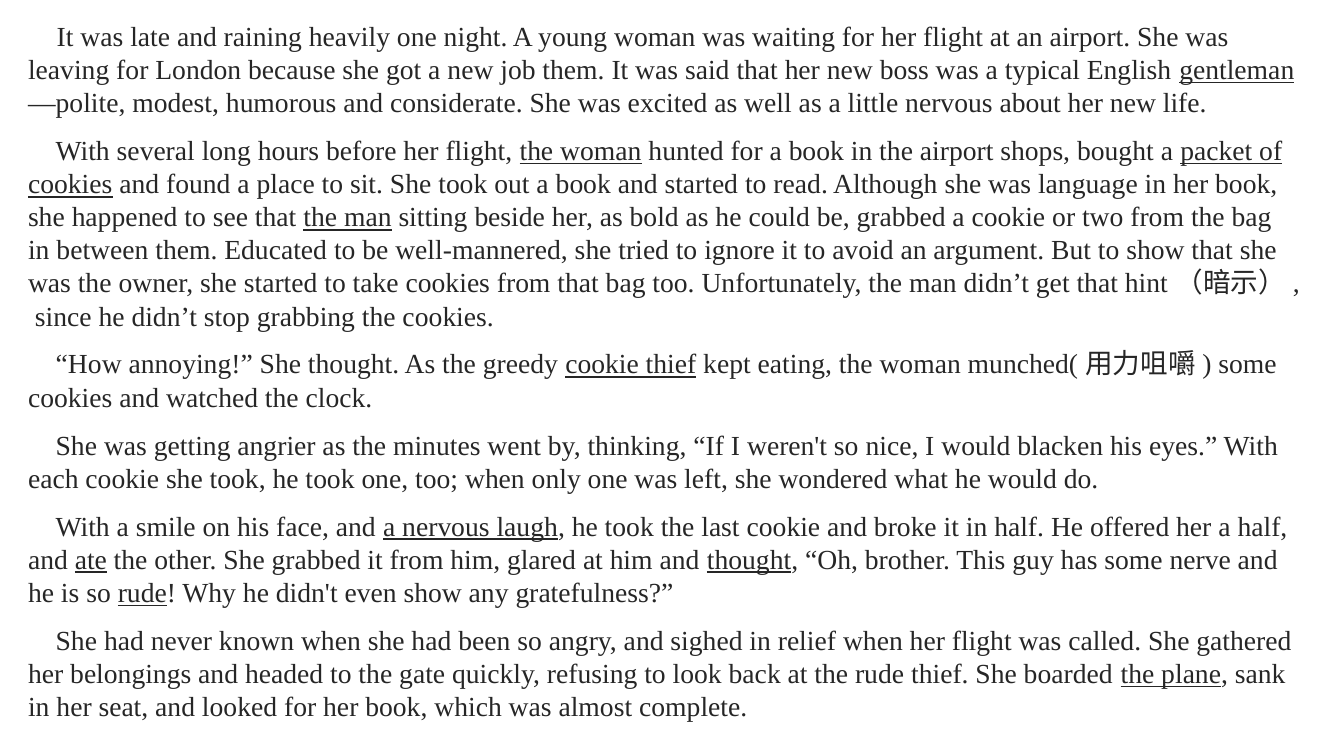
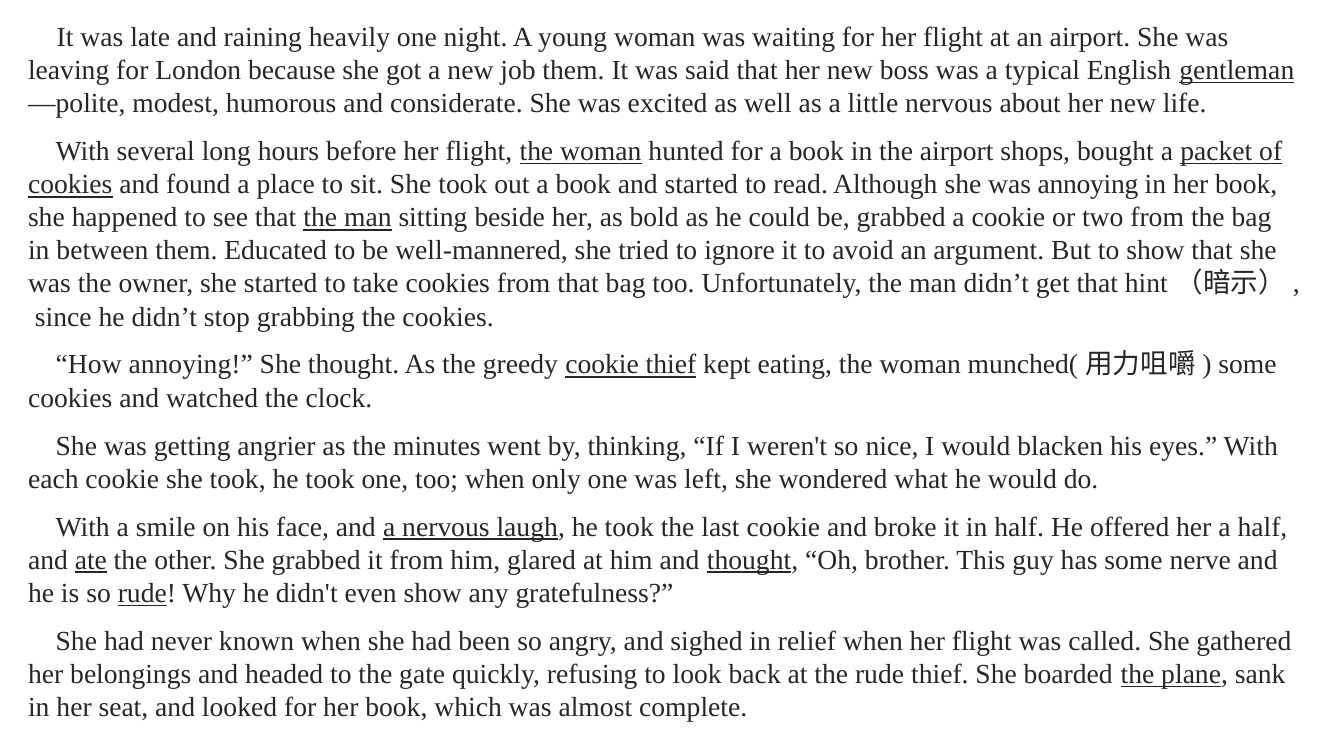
was language: language -> annoying
